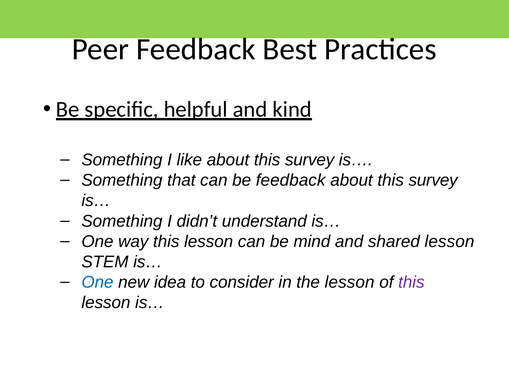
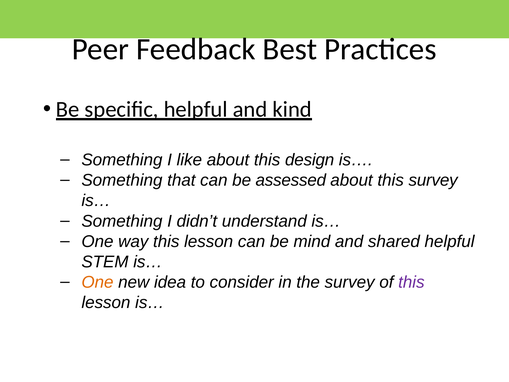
like about this survey: survey -> design
be feedback: feedback -> assessed
shared lesson: lesson -> helpful
One at (97, 282) colour: blue -> orange
the lesson: lesson -> survey
